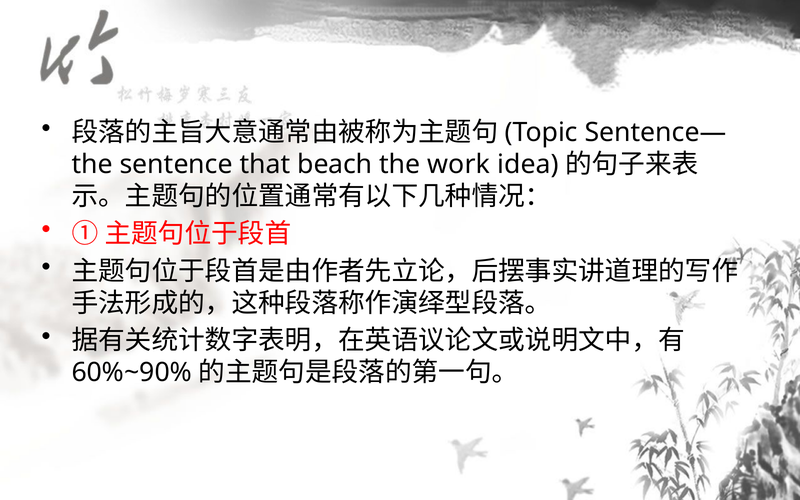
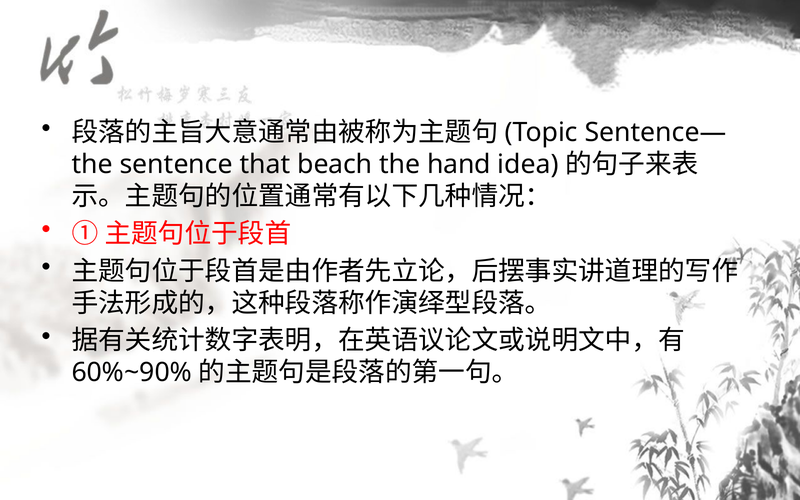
work: work -> hand
